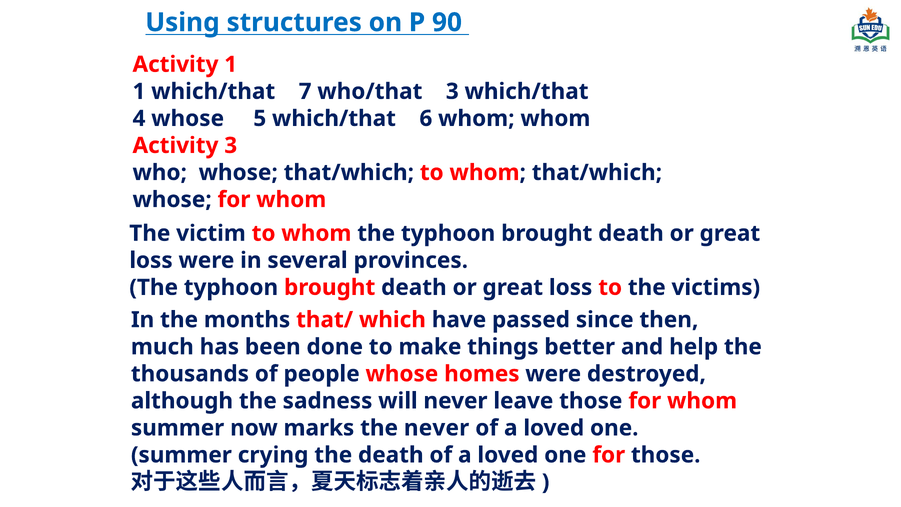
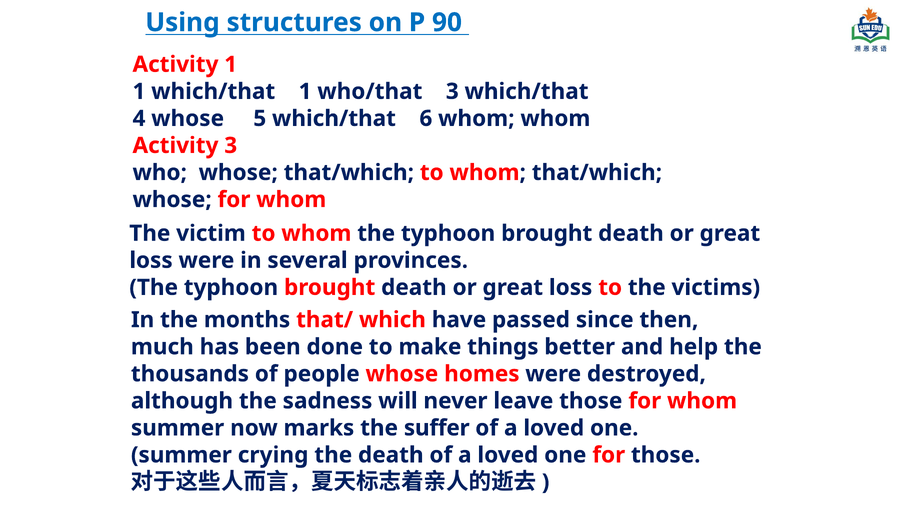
which/that 7: 7 -> 1
the never: never -> suffer
